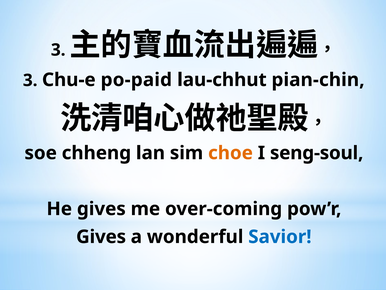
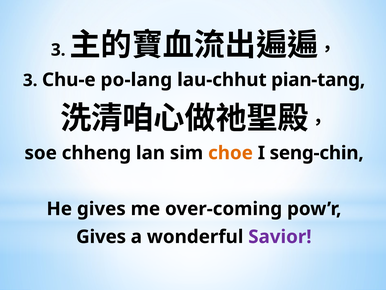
po-paid: po-paid -> po-lang
pian-chin: pian-chin -> pian-tang
seng-soul: seng-soul -> seng-chin
Savior colour: blue -> purple
